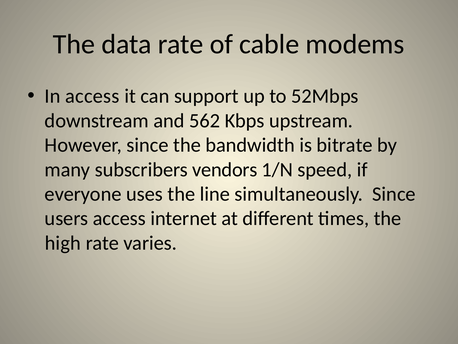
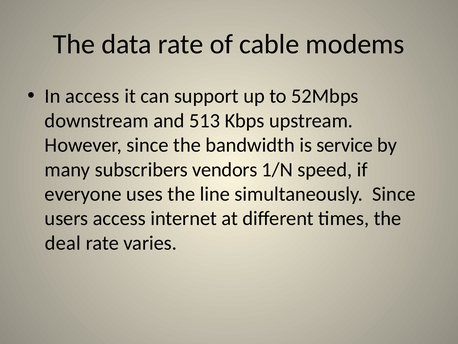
562: 562 -> 513
bitrate: bitrate -> service
high: high -> deal
